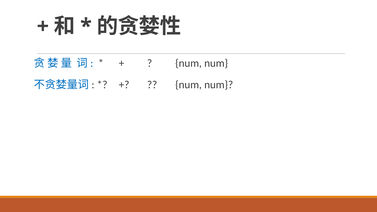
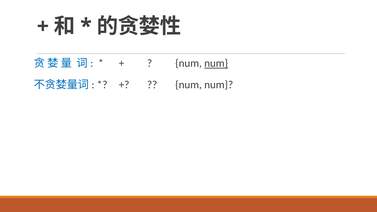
num at (216, 63) underline: none -> present
